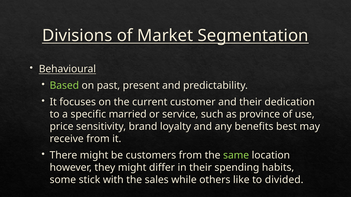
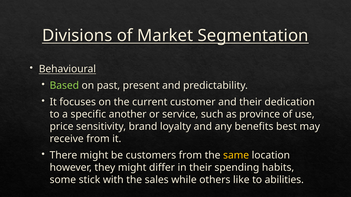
married: married -> another
same colour: light green -> yellow
divided: divided -> abilities
